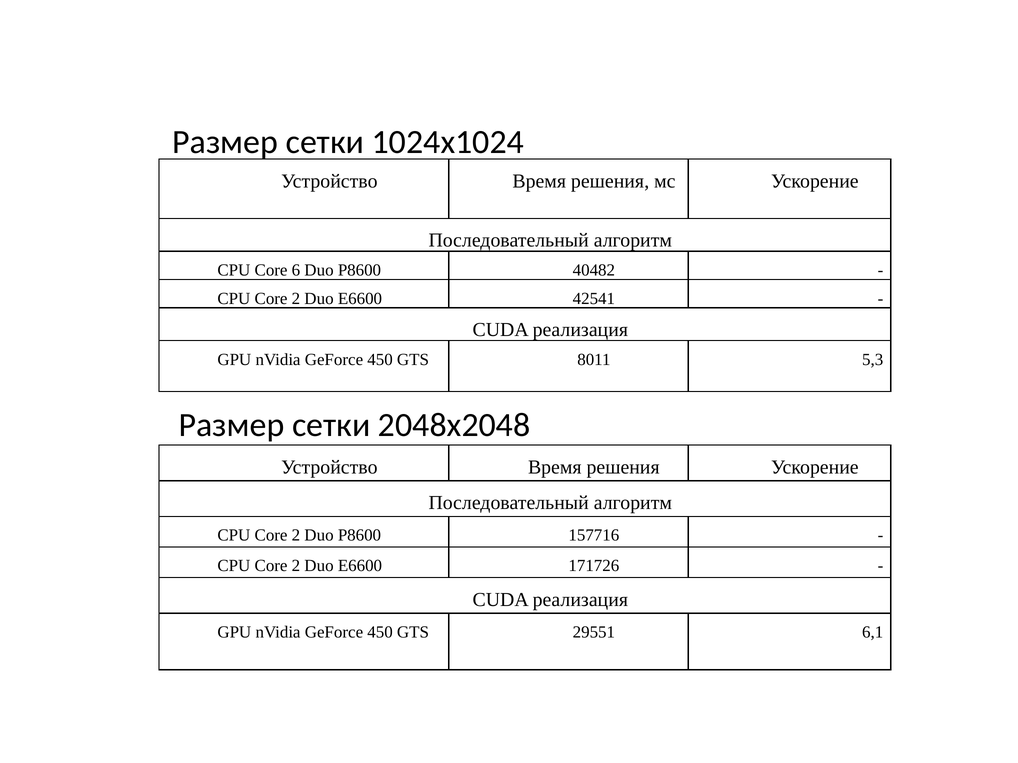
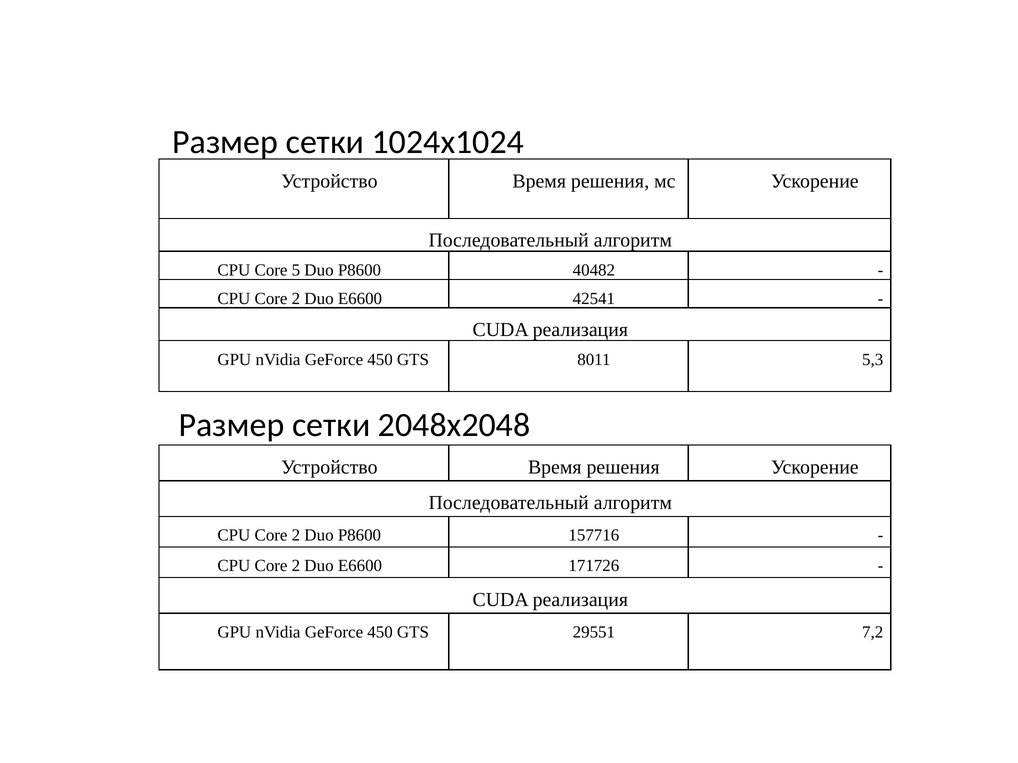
6: 6 -> 5
6,1: 6,1 -> 7,2
